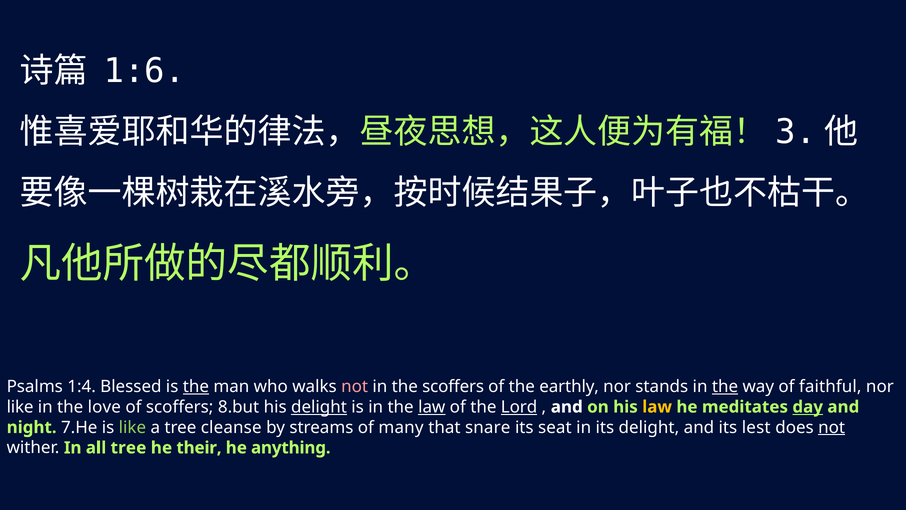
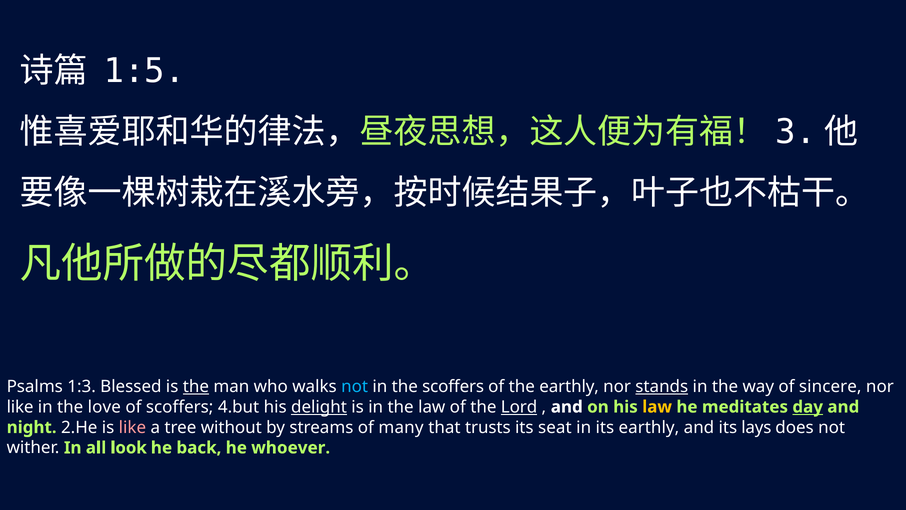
1:6: 1:6 -> 1:5
1:4: 1:4 -> 1:3
not at (355, 386) colour: pink -> light blue
stands underline: none -> present
the at (725, 386) underline: present -> none
faithful: faithful -> sincere
8.but: 8.but -> 4.but
law at (432, 407) underline: present -> none
7.He: 7.He -> 2.He
like at (132, 427) colour: light green -> pink
cleanse: cleanse -> without
snare: snare -> trusts
its delight: delight -> earthly
lest: lest -> lays
not at (832, 427) underline: present -> none
all tree: tree -> look
their: their -> back
anything: anything -> whoever
